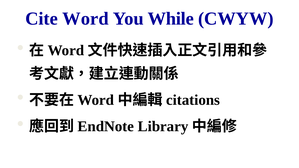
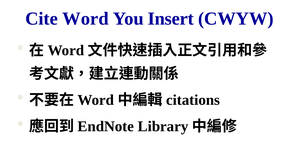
While: While -> Insert
